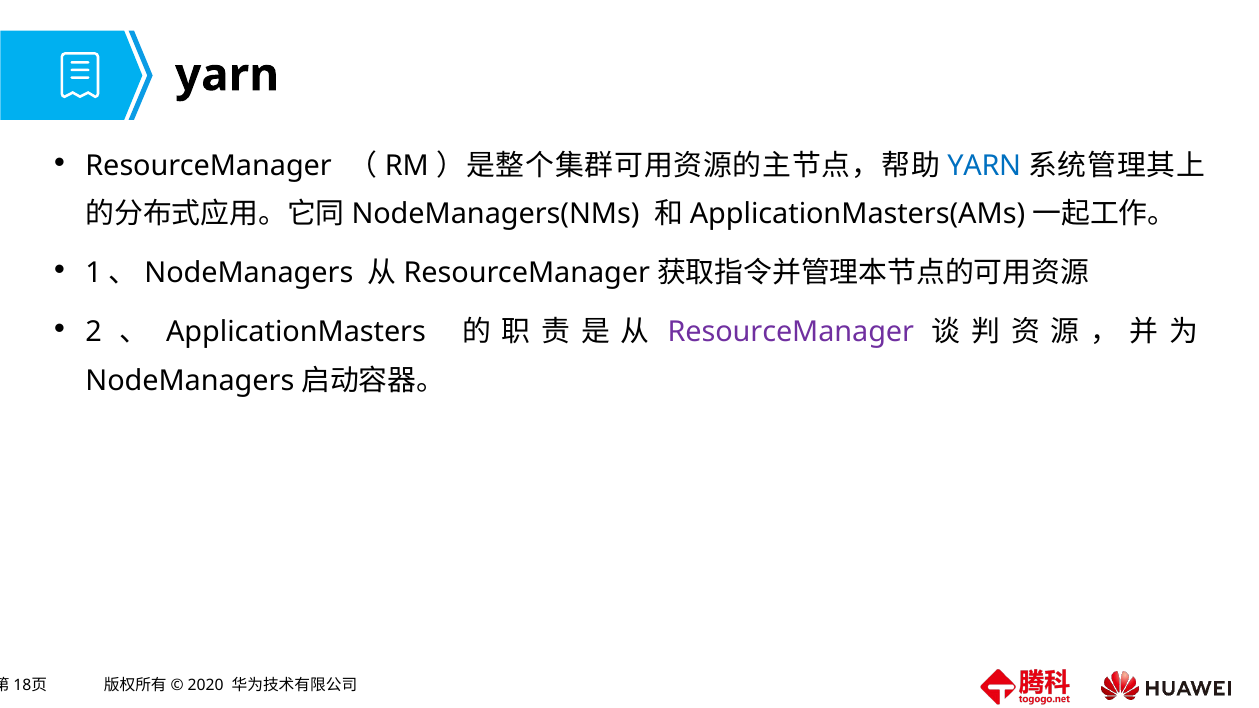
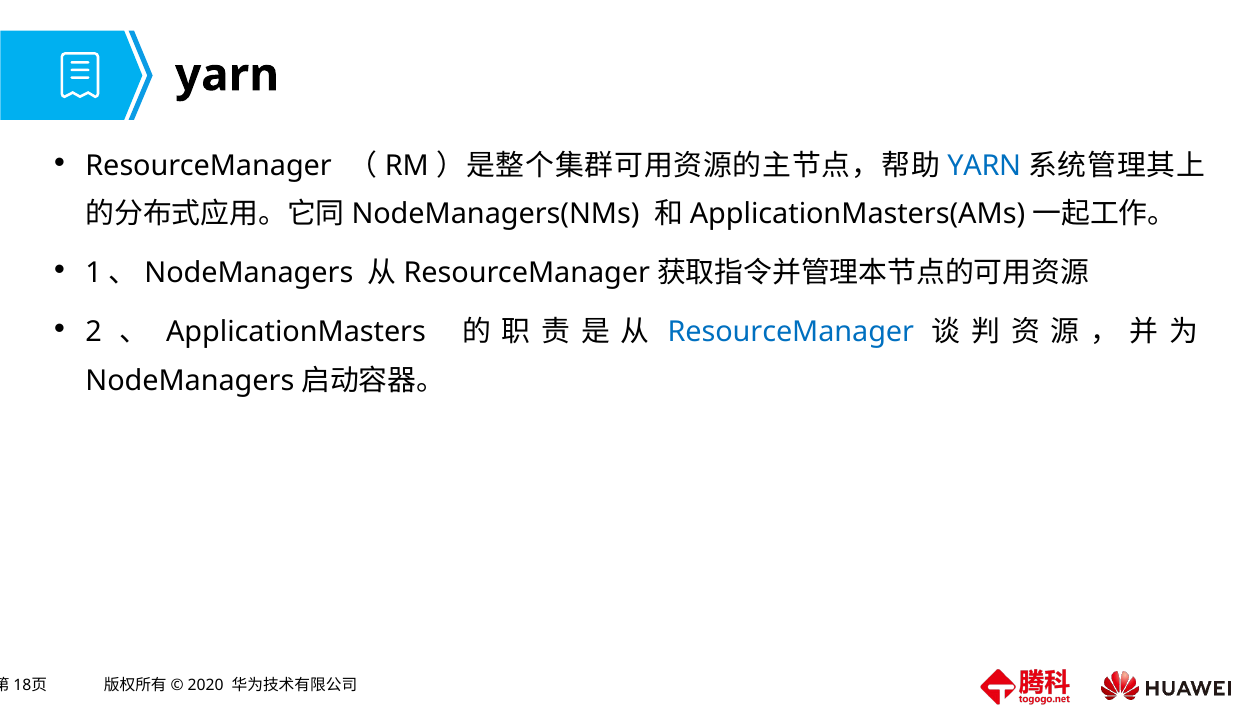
ResourceManager at (791, 332) colour: purple -> blue
